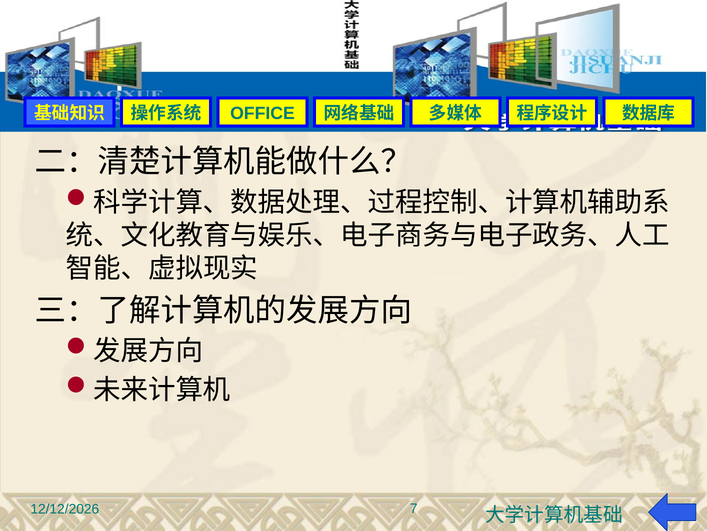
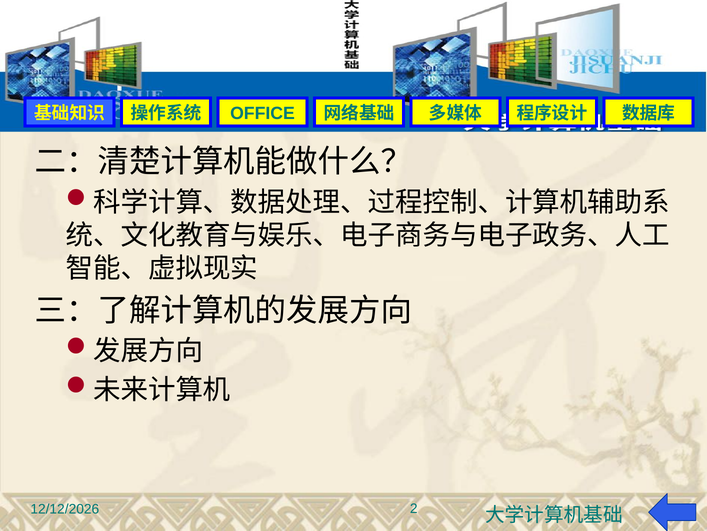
7: 7 -> 2
